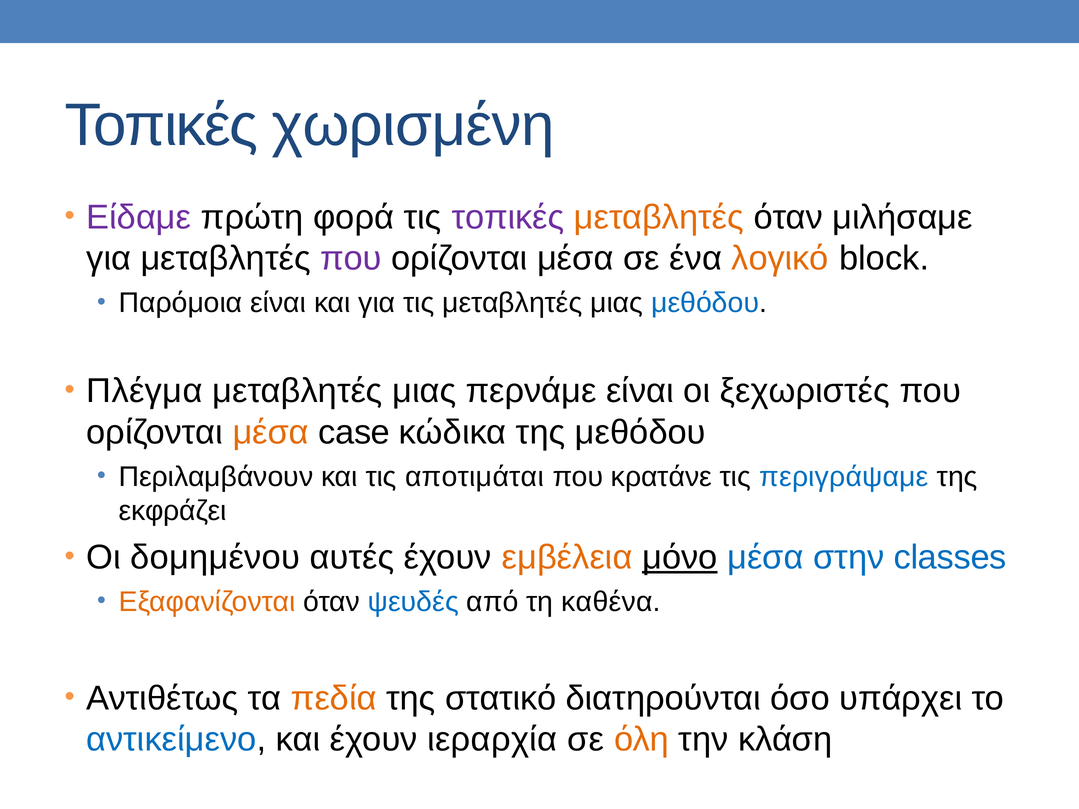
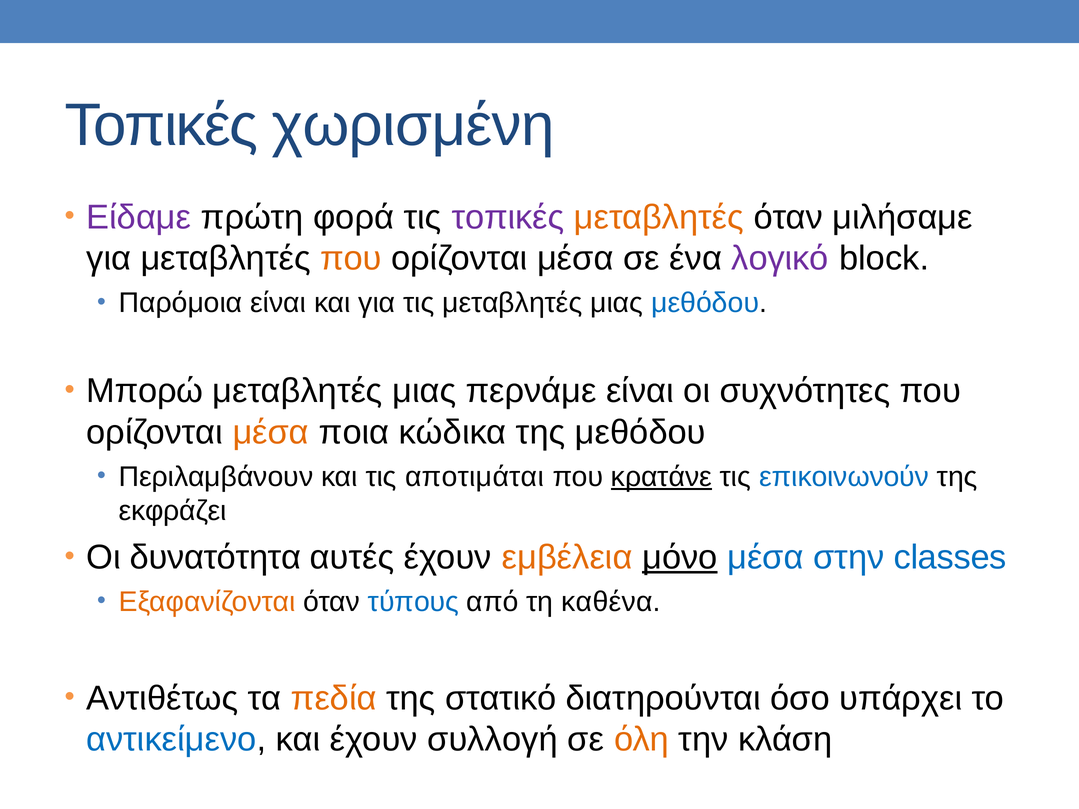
που at (351, 259) colour: purple -> orange
λογικό colour: orange -> purple
Πλέγμα: Πλέγμα -> Μπορώ
ξεχωριστές: ξεχωριστές -> συχνότητες
case: case -> ποια
κρατάνε underline: none -> present
περιγράψαμε: περιγράψαμε -> επικοινωνούν
δομημένου: δομημένου -> δυνατότητα
ψευδές: ψευδές -> τύπους
ιεραρχία: ιεραρχία -> συλλογή
